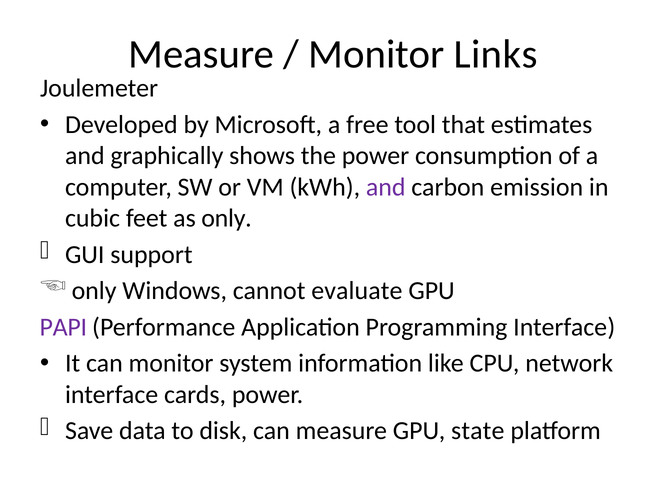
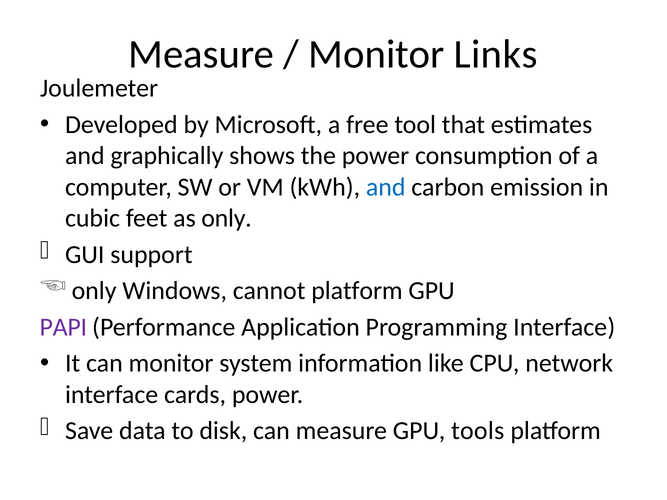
and at (386, 187) colour: purple -> blue
cannot evaluate: evaluate -> platform
state: state -> tools
